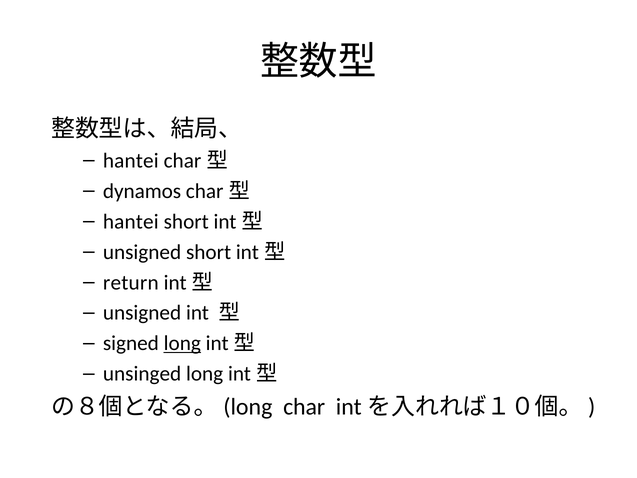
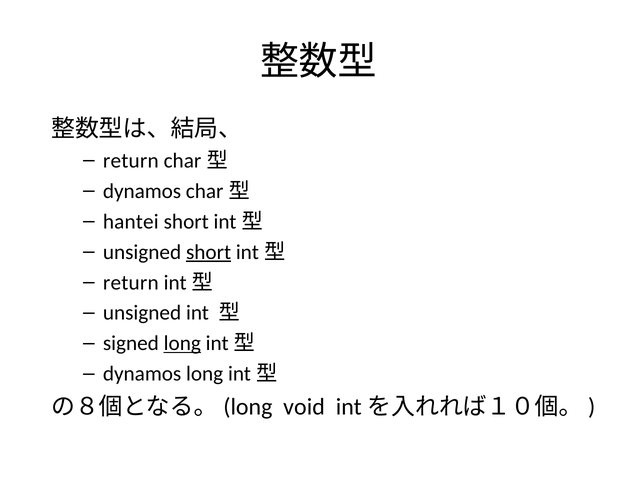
hantei at (131, 161): hantei -> return
short at (209, 252) underline: none -> present
unsinged at (142, 374): unsinged -> dynamos
char: char -> void
